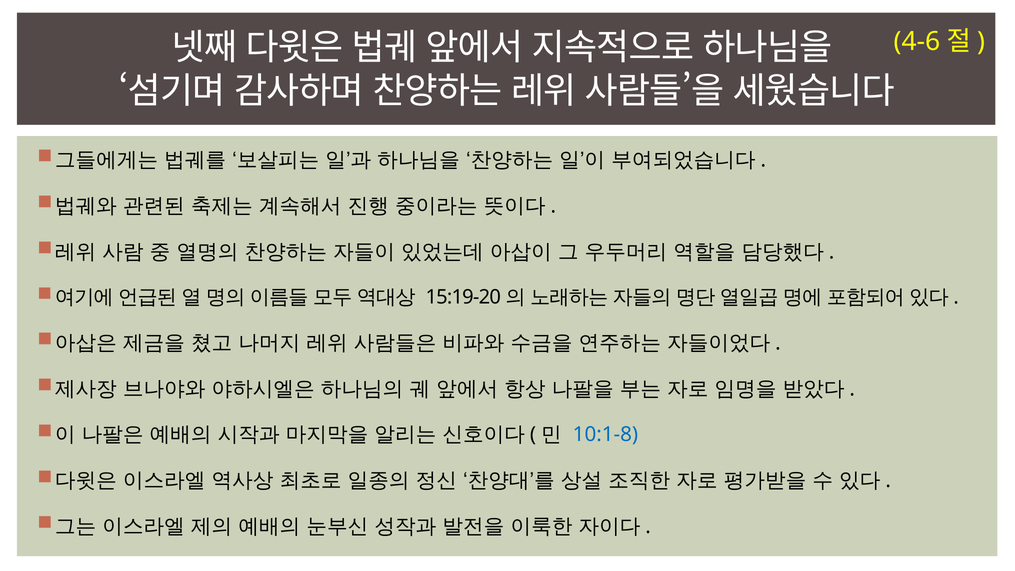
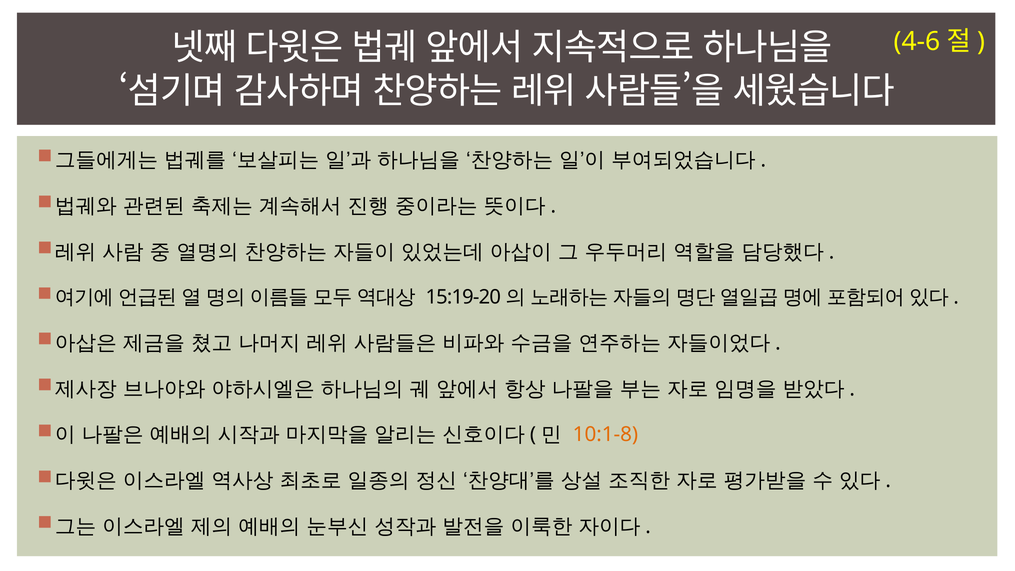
10:1-8 colour: blue -> orange
